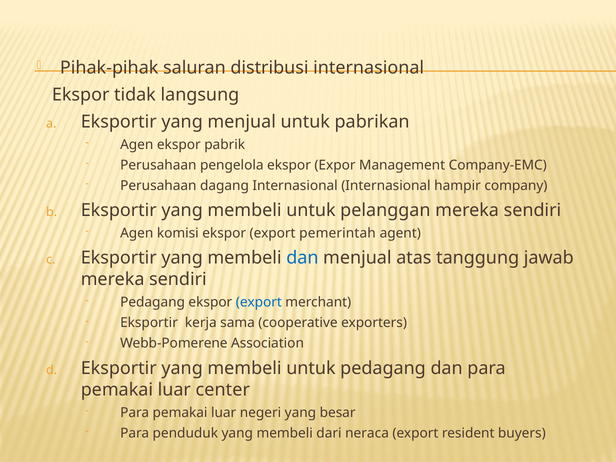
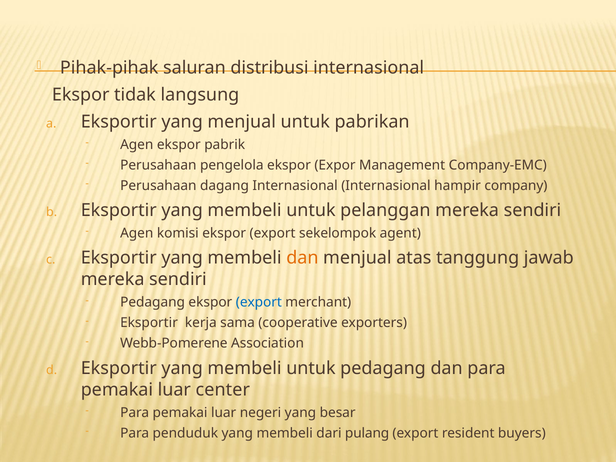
pemerintah: pemerintah -> sekelompok
dan at (302, 258) colour: blue -> orange
neraca: neraca -> pulang
